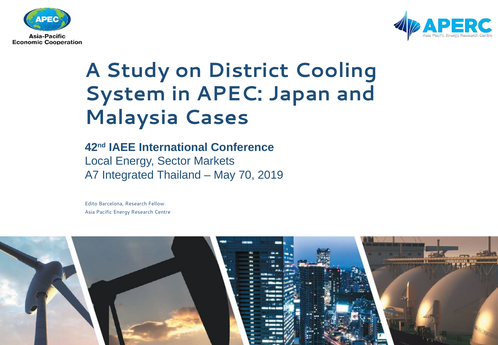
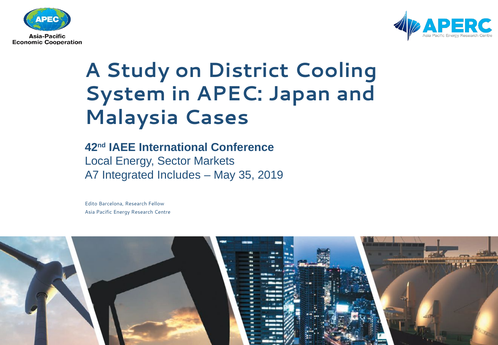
Thailand: Thailand -> Includes
70: 70 -> 35
